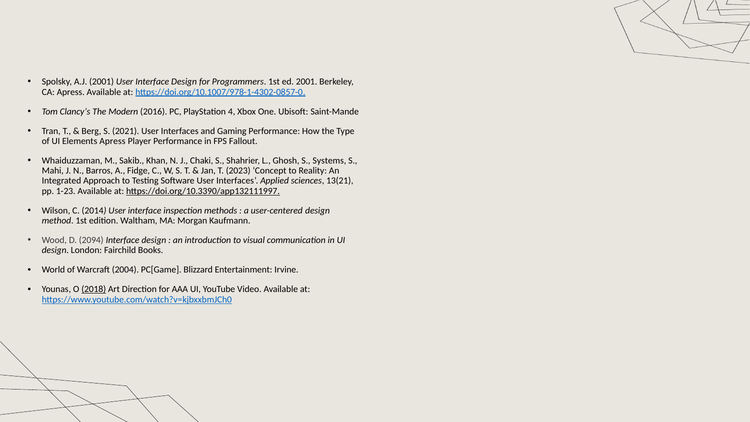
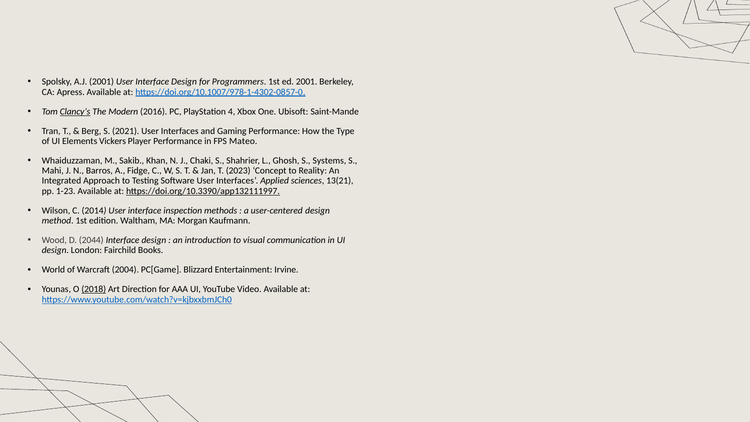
Clancy’s underline: none -> present
Elements Apress: Apress -> Vickers
Fallout: Fallout -> Mateo
2094: 2094 -> 2044
